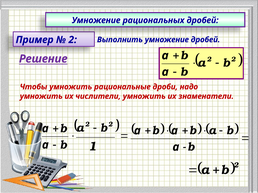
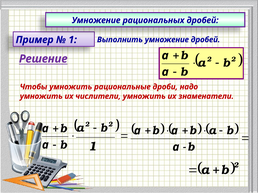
2 at (73, 40): 2 -> 1
